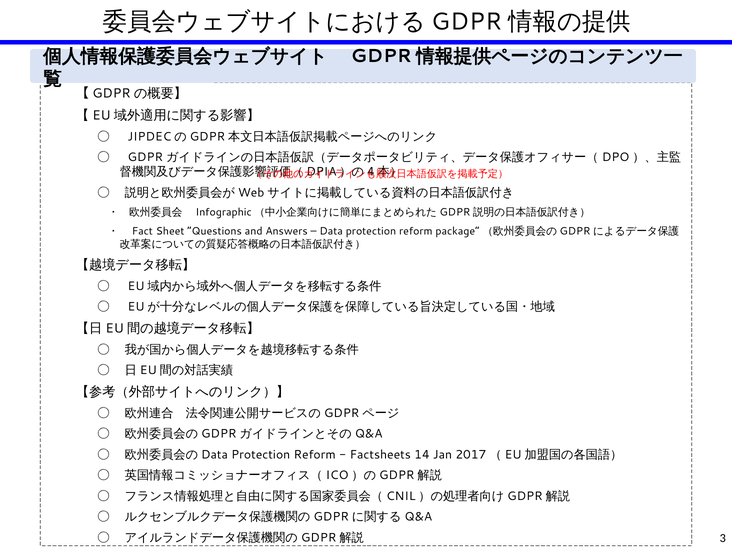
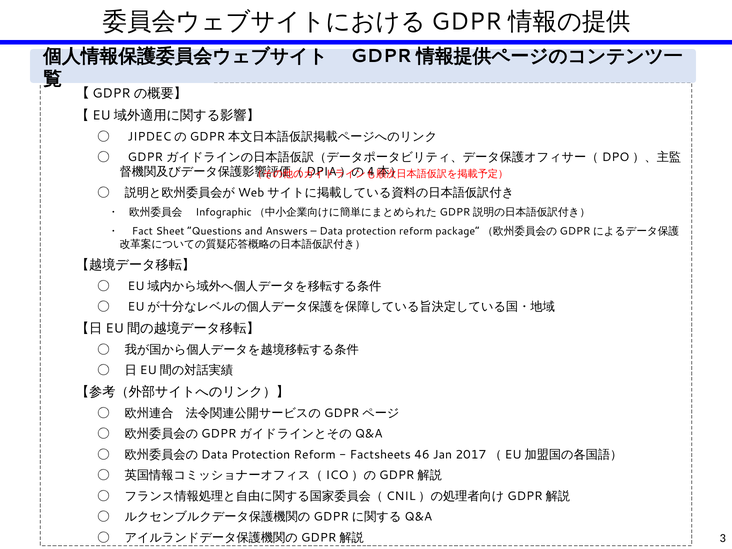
14: 14 -> 46
